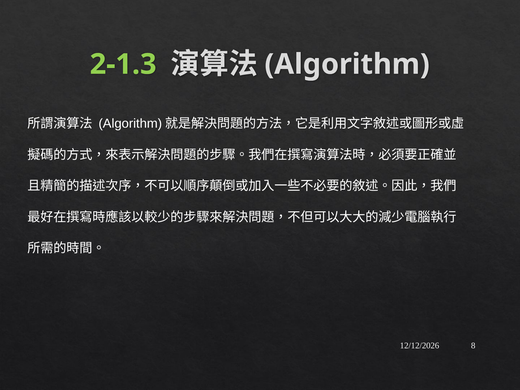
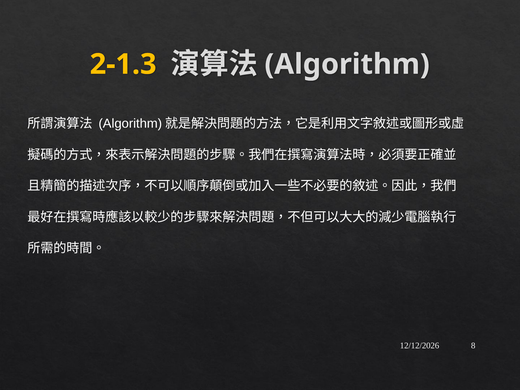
2-1.3 colour: light green -> yellow
